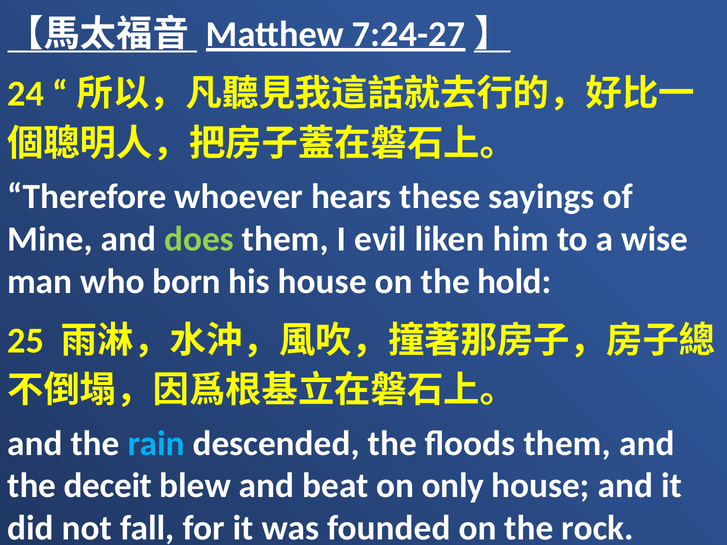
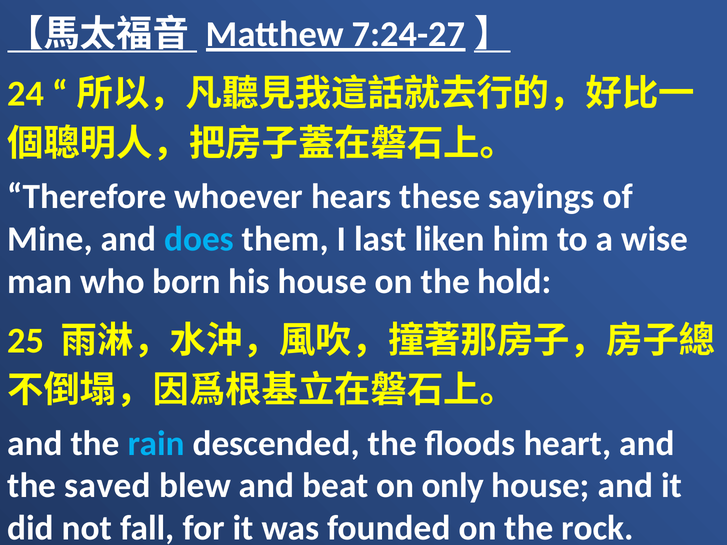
does colour: light green -> light blue
evil: evil -> last
floods them: them -> heart
deceit: deceit -> saved
